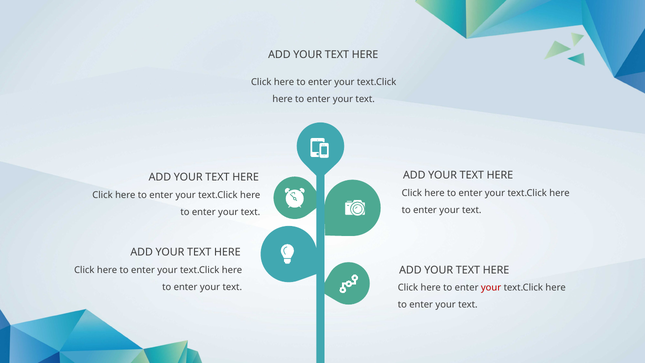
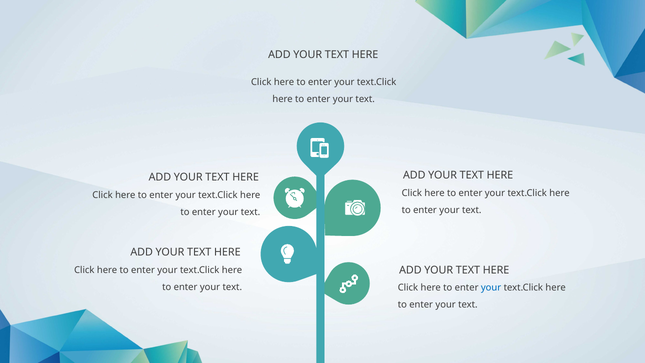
your at (491, 288) colour: red -> blue
